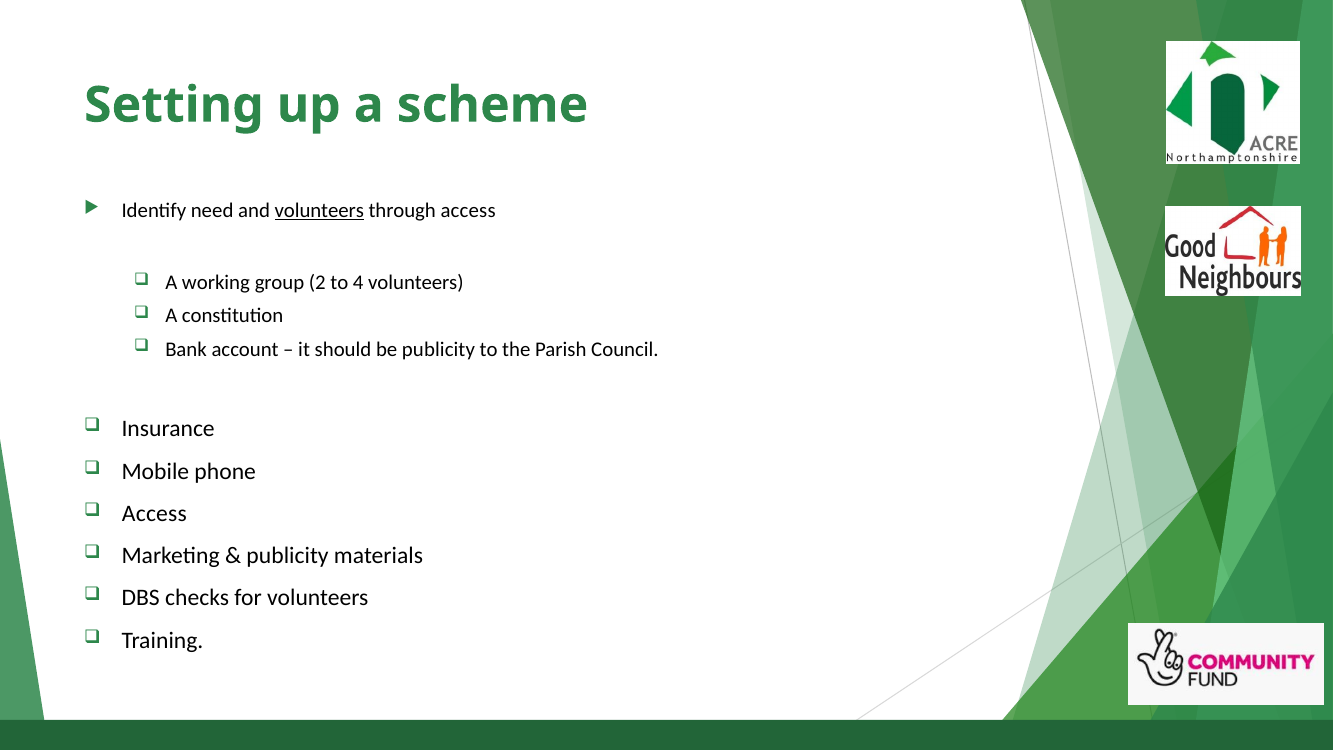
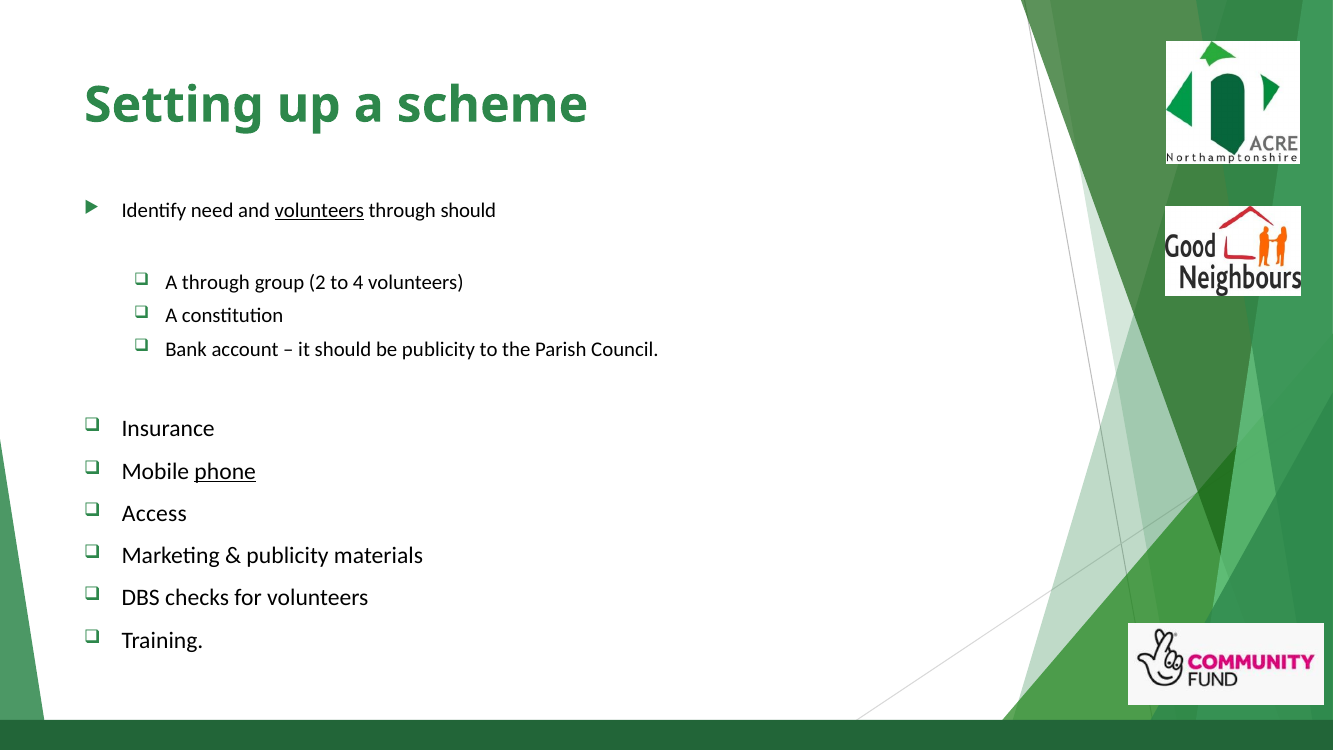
through access: access -> should
A working: working -> through
phone underline: none -> present
